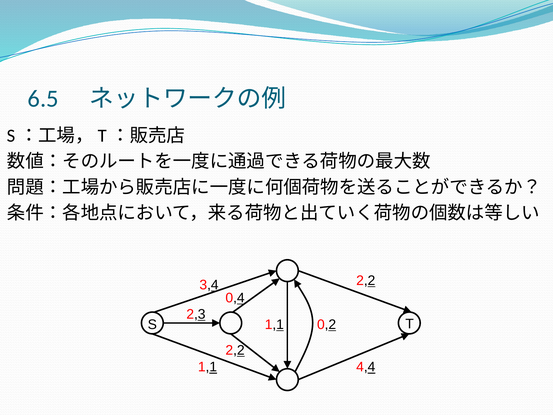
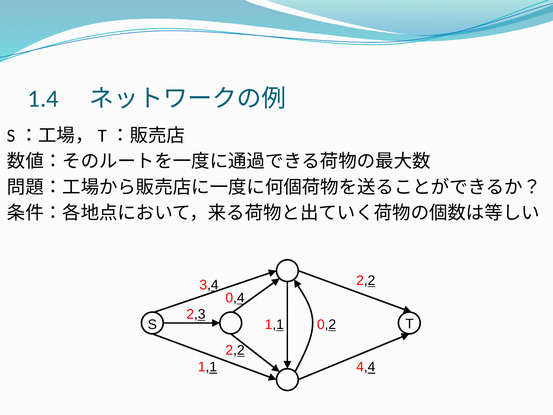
6.5: 6.5 -> 1.4
